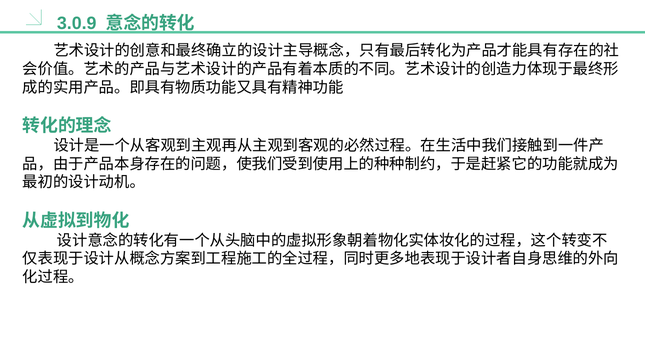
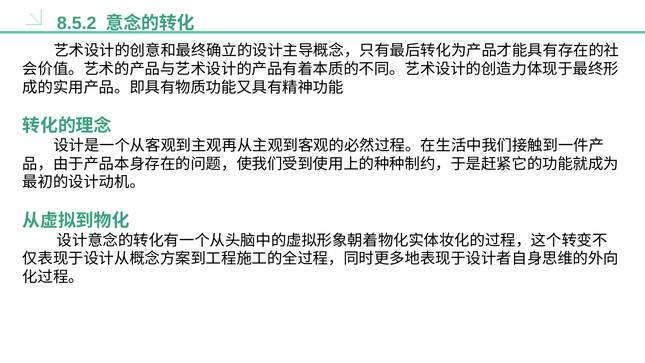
3.0.9: 3.0.9 -> 8.5.2
